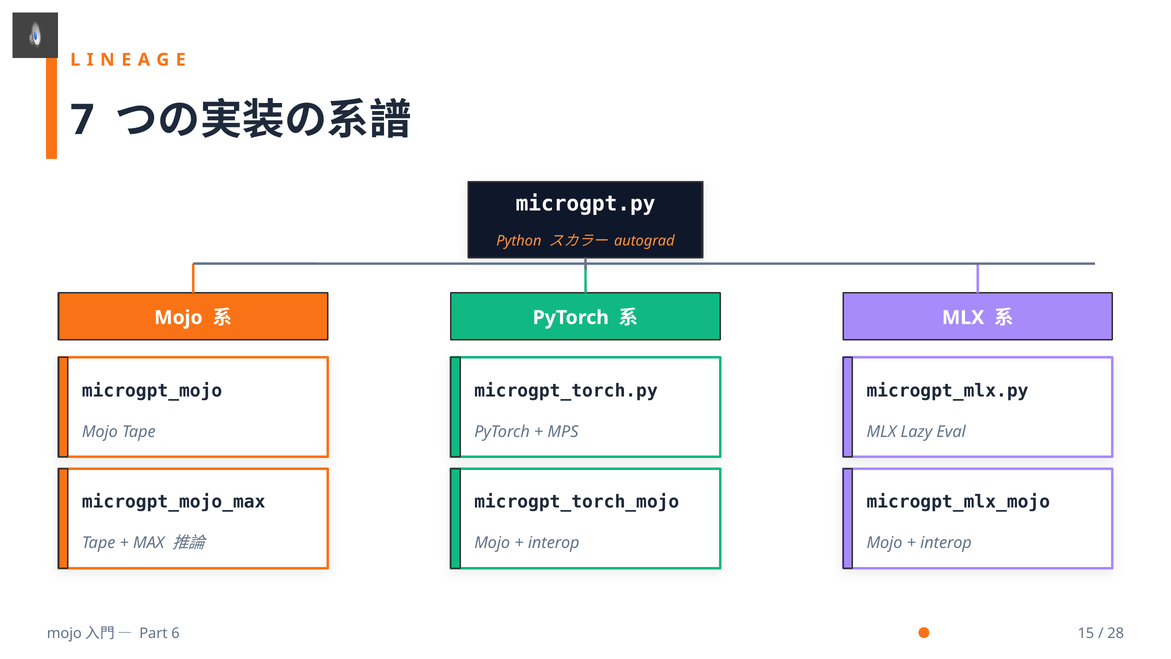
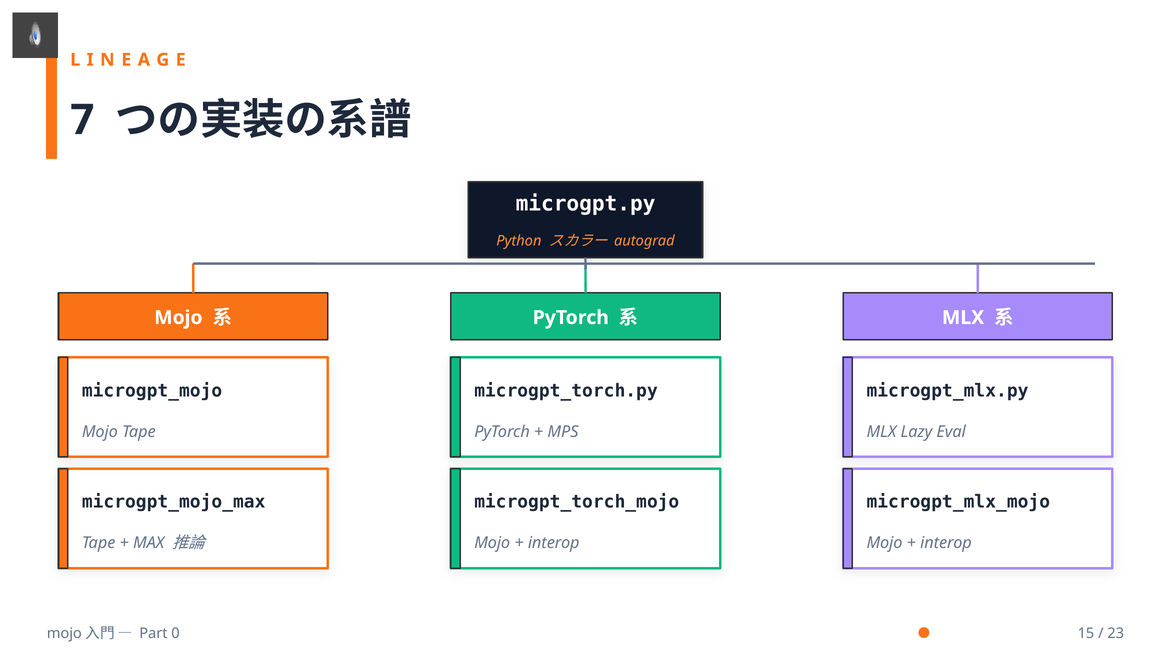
6: 6 -> 0
28: 28 -> 23
